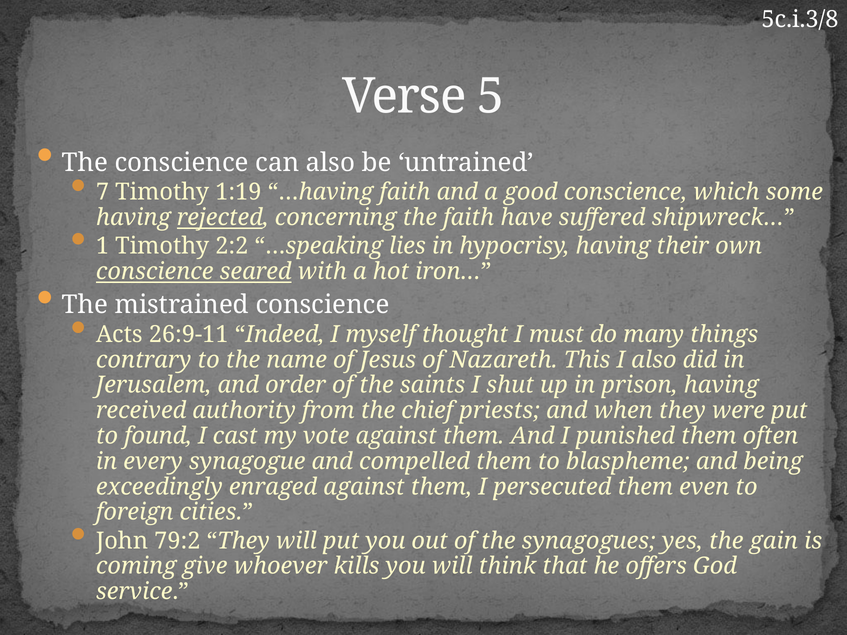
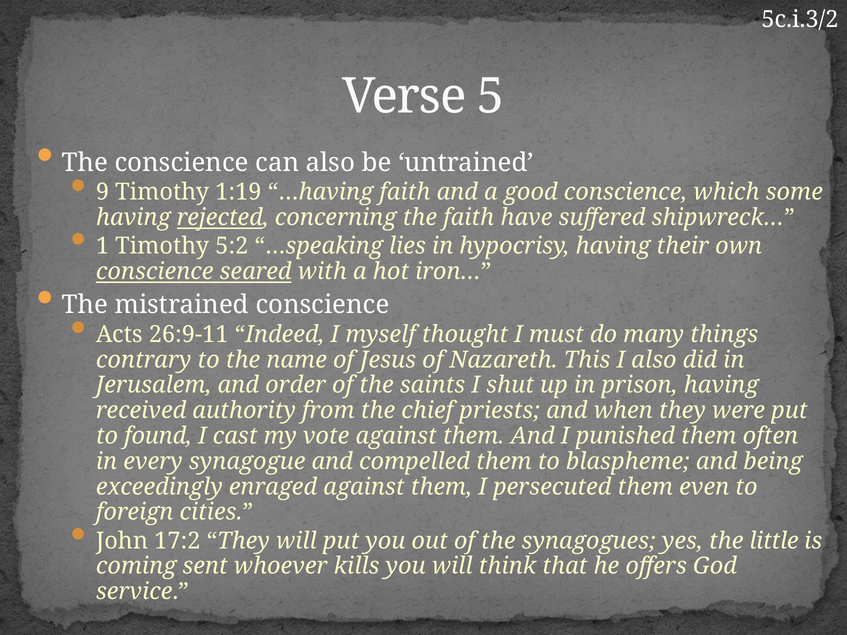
5c.i.3/8: 5c.i.3/8 -> 5c.i.3/2
7: 7 -> 9
2:2: 2:2 -> 5:2
79:2: 79:2 -> 17:2
gain: gain -> little
give: give -> sent
